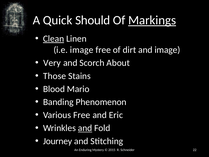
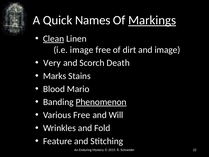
Should: Should -> Names
About: About -> Death
Those: Those -> Marks
Phenomenon underline: none -> present
Eric: Eric -> Will
and at (85, 128) underline: present -> none
Journey: Journey -> Feature
